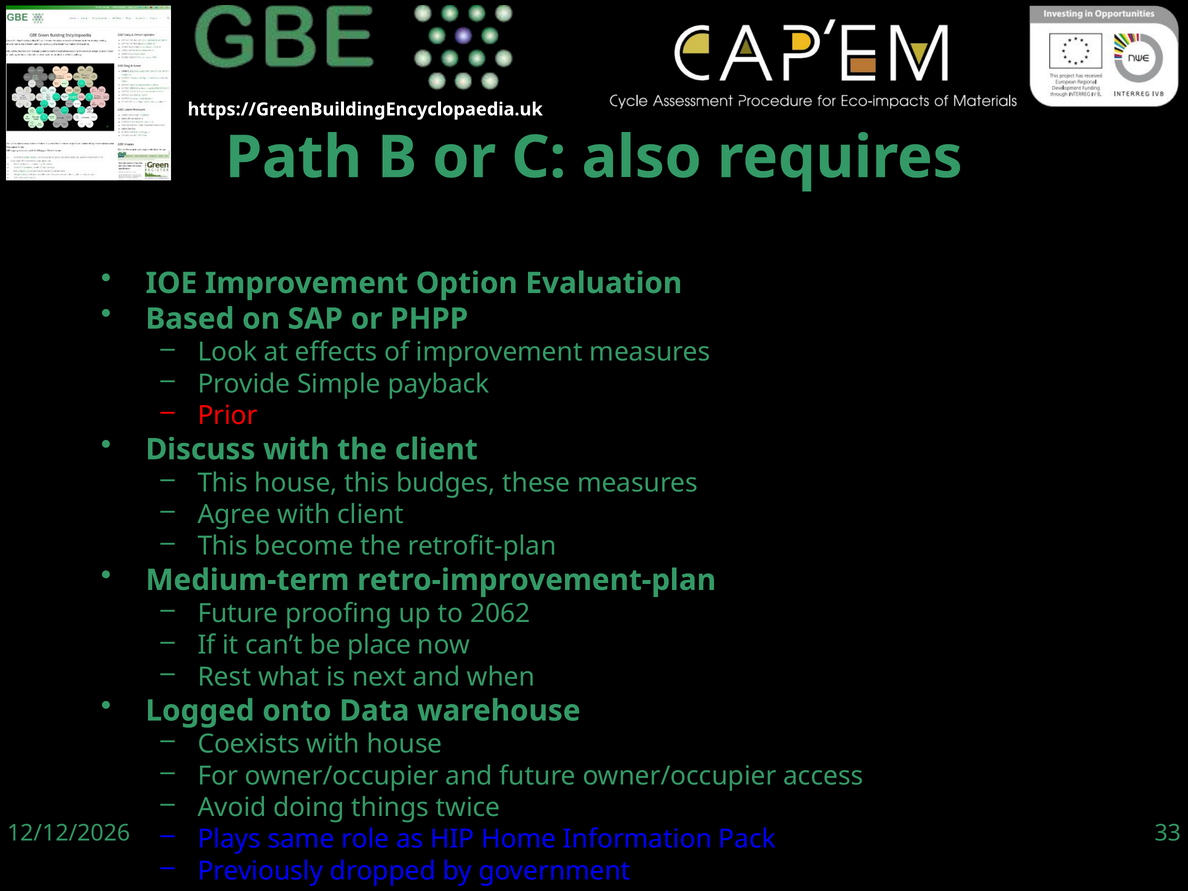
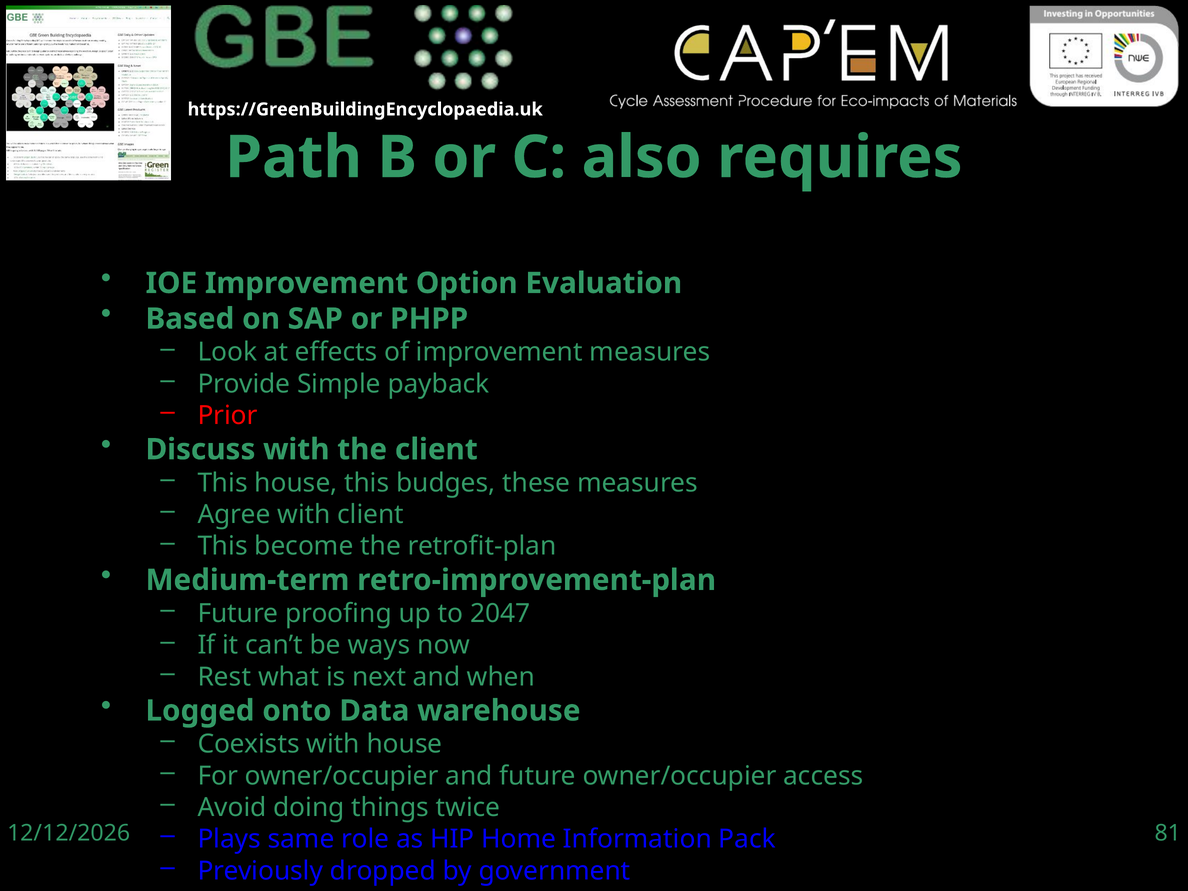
2062: 2062 -> 2047
place: place -> ways
33: 33 -> 81
